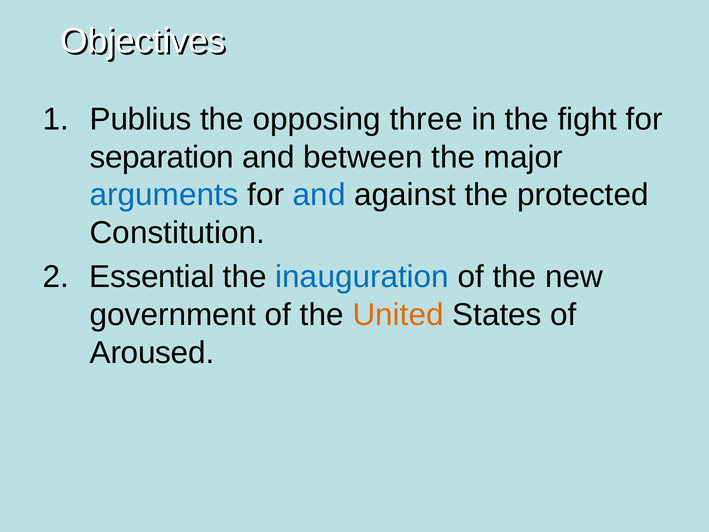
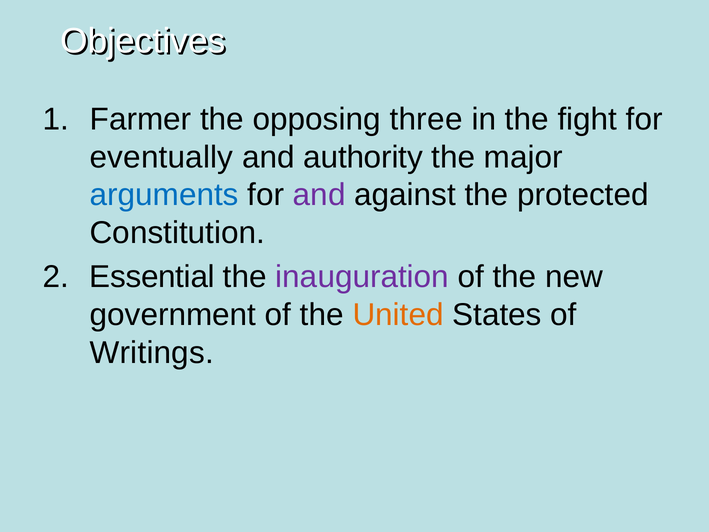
Publius: Publius -> Farmer
separation: separation -> eventually
between: between -> authority
and at (319, 195) colour: blue -> purple
inauguration colour: blue -> purple
Aroused: Aroused -> Writings
